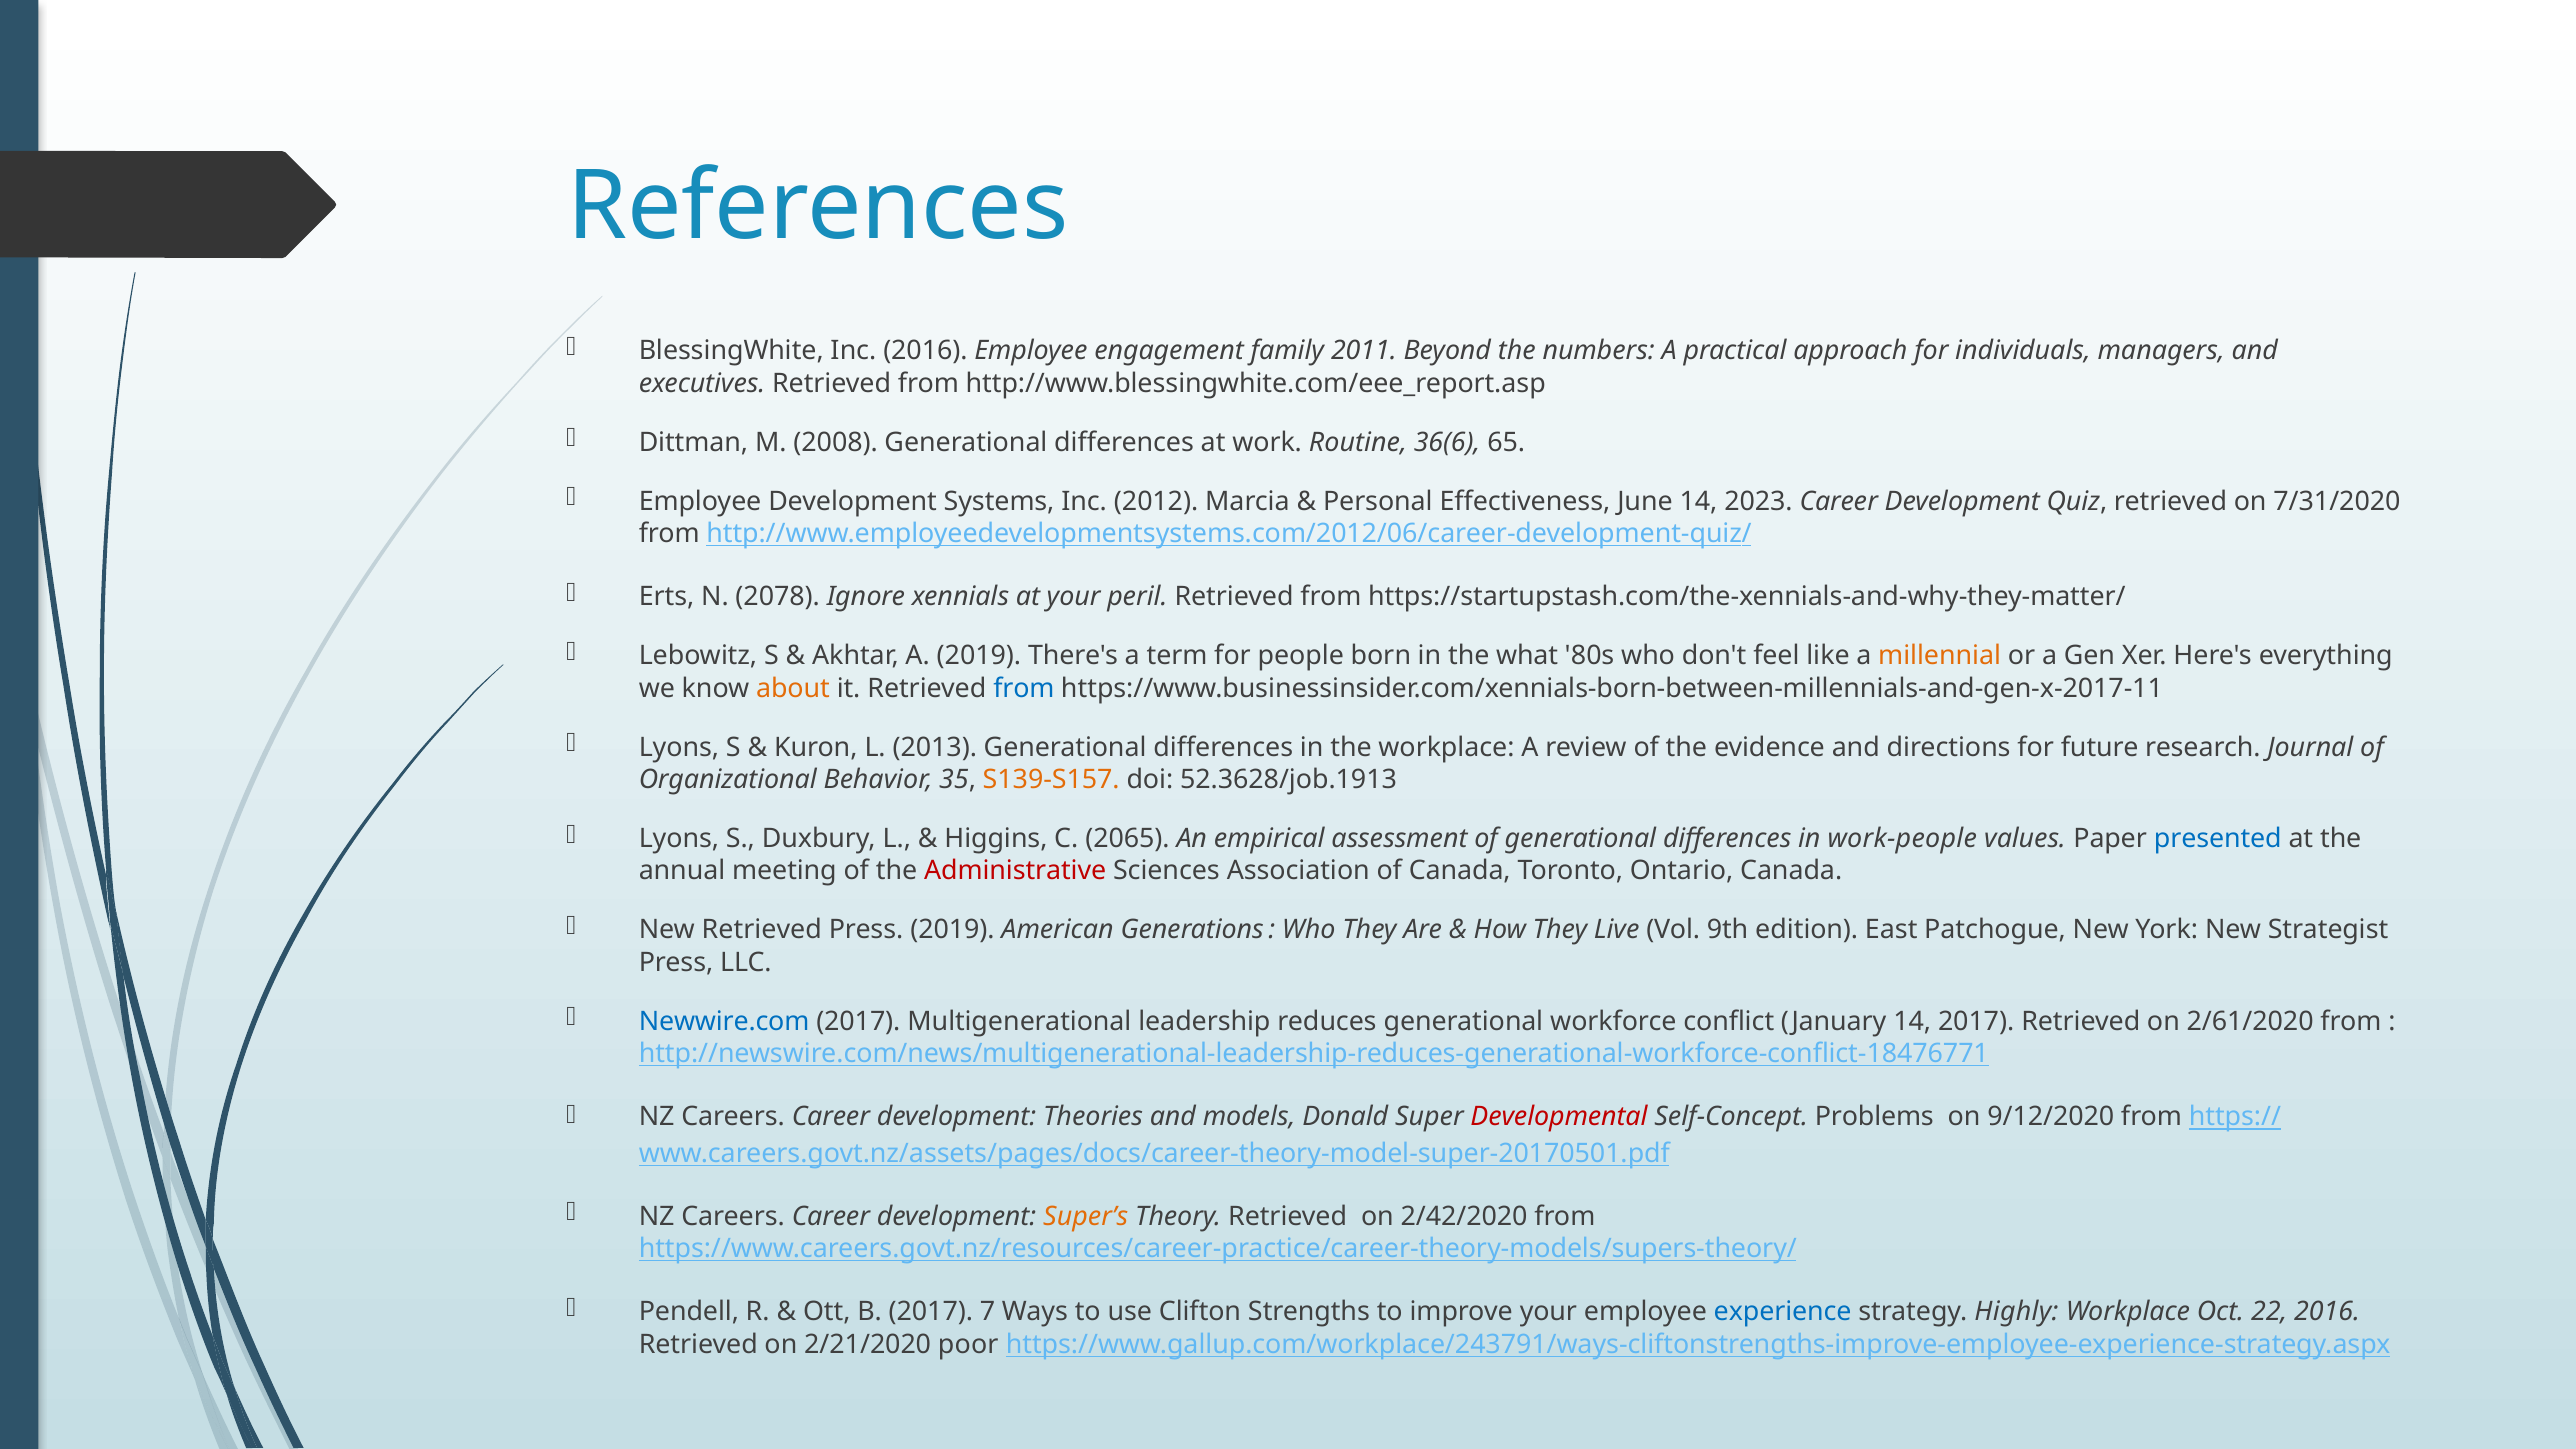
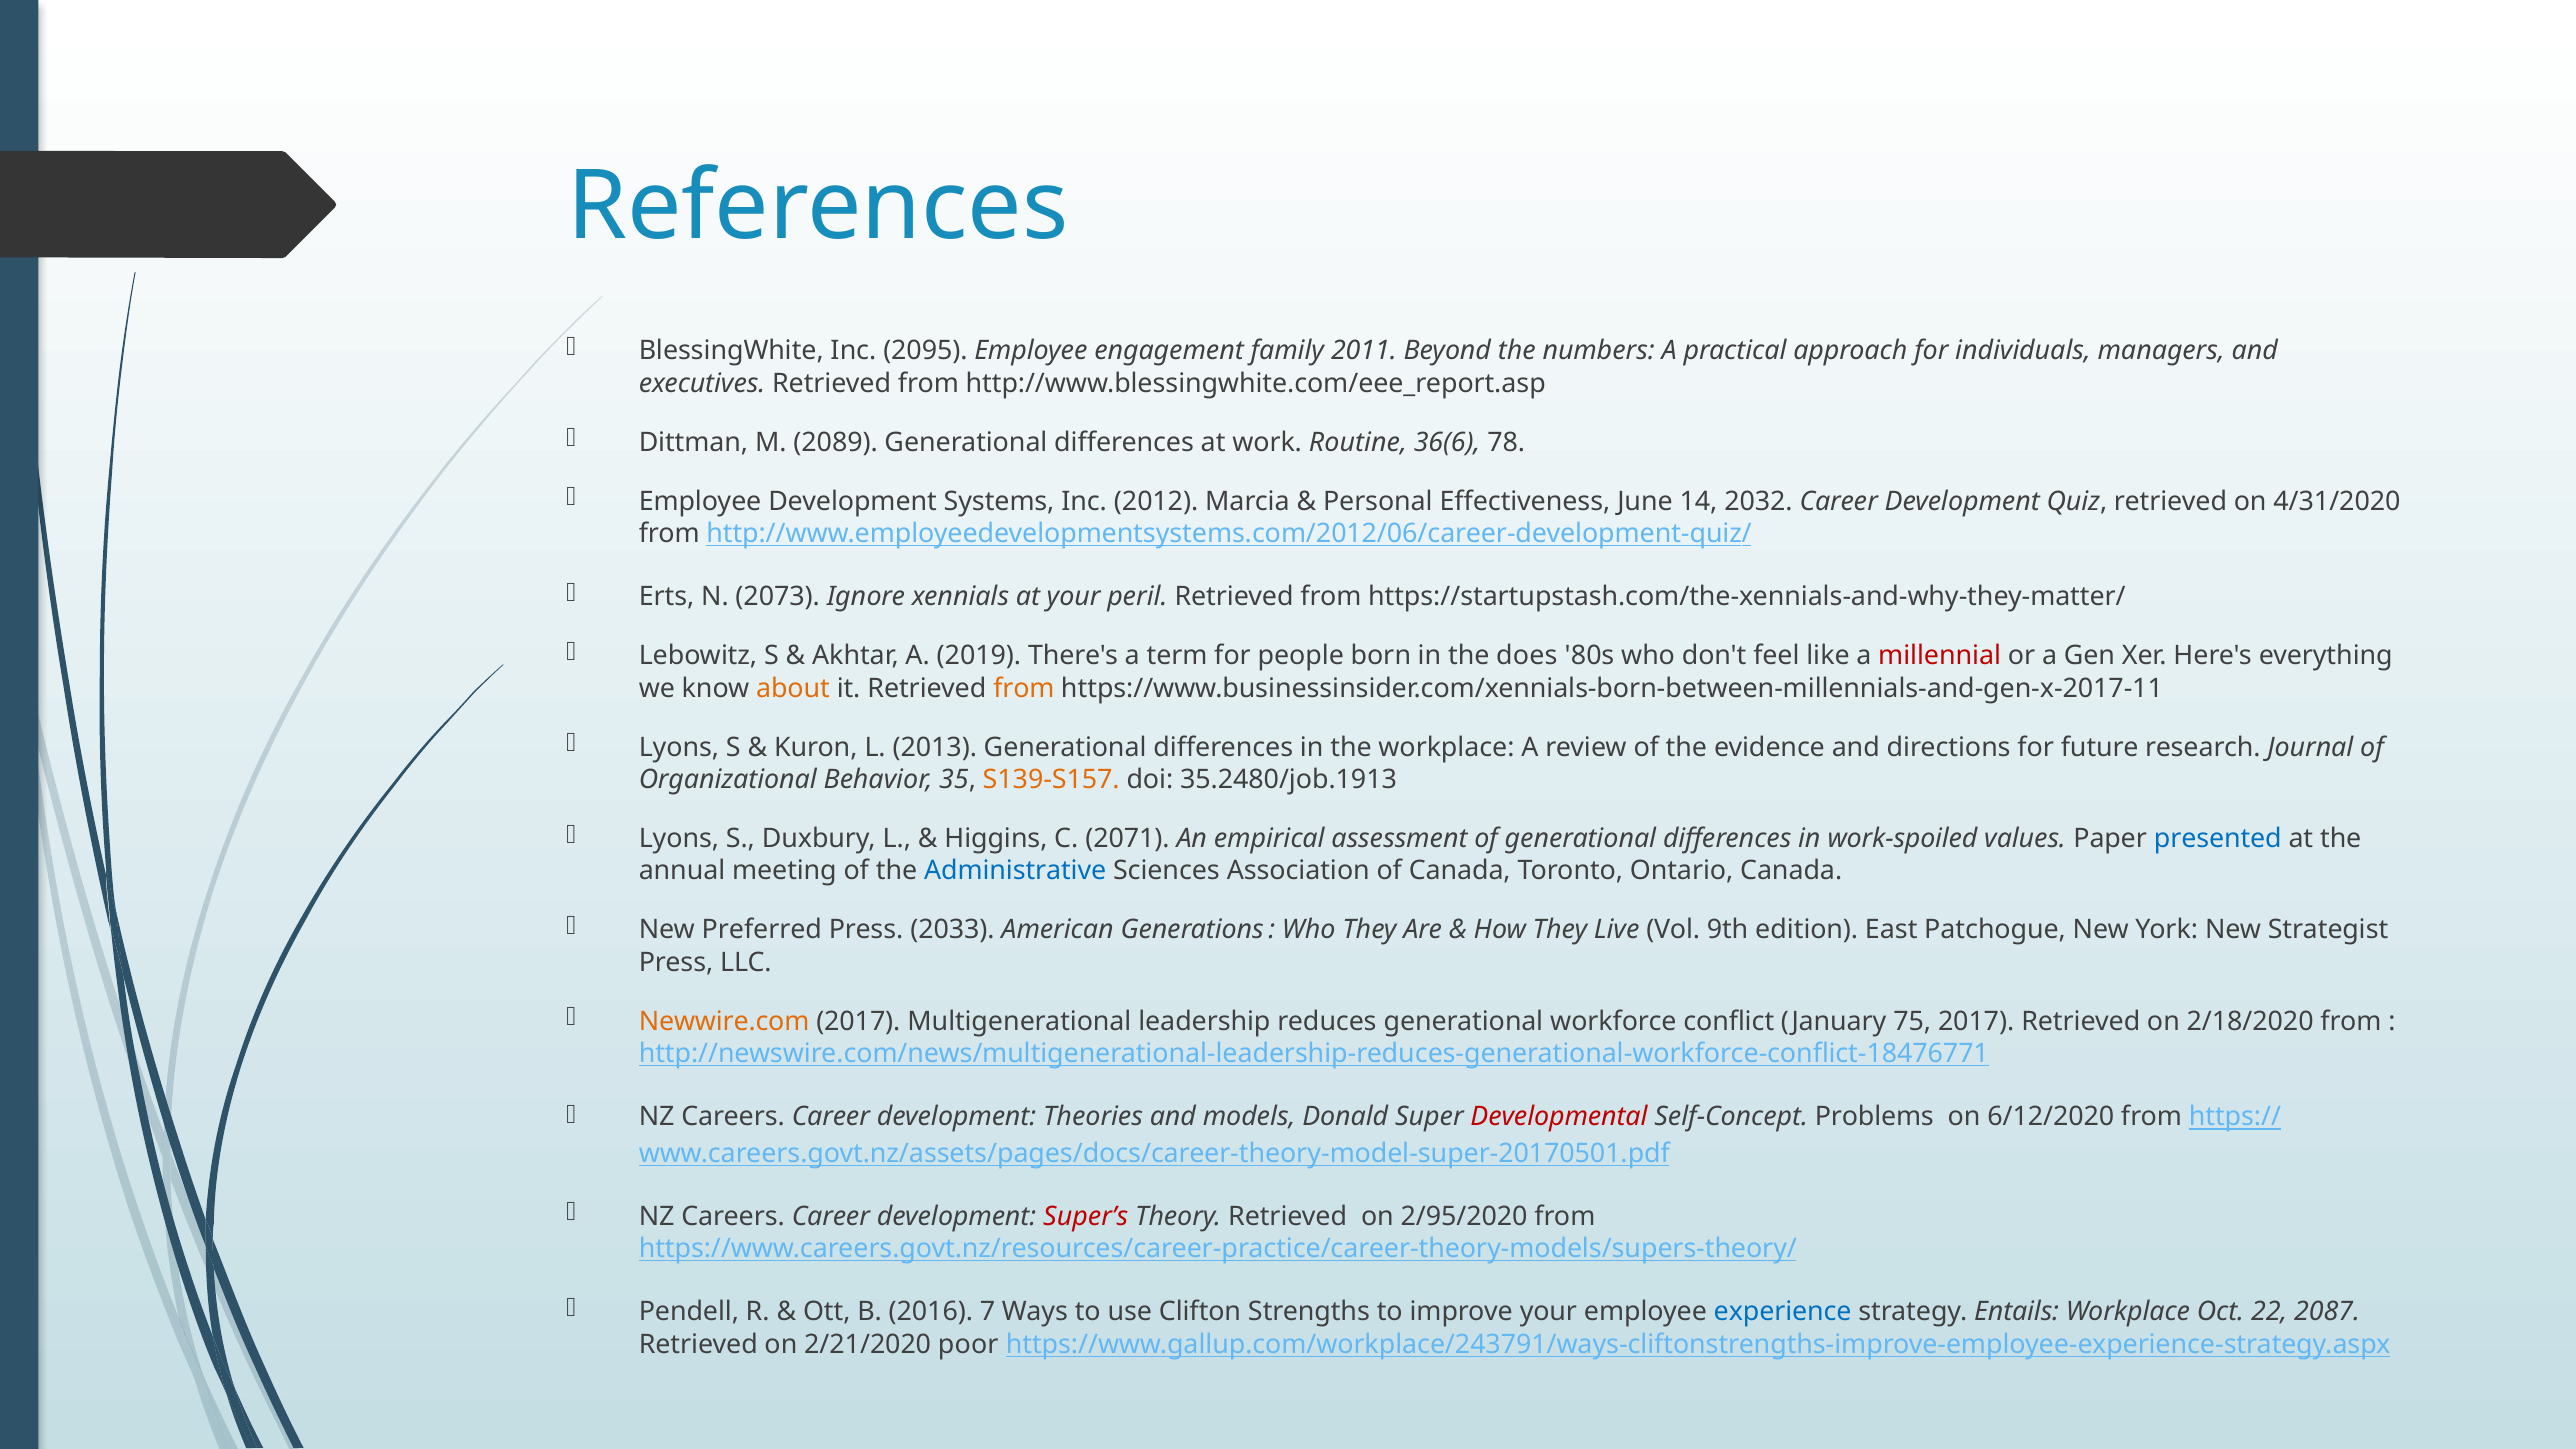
Inc 2016: 2016 -> 2095
2008: 2008 -> 2089
65: 65 -> 78
2023: 2023 -> 2032
7/31/2020: 7/31/2020 -> 4/31/2020
2078: 2078 -> 2073
what: what -> does
millennial colour: orange -> red
from at (1024, 688) colour: blue -> orange
52.3628/job.1913: 52.3628/job.1913 -> 35.2480/job.1913
2065: 2065 -> 2071
work-people: work-people -> work-spoiled
Administrative colour: red -> blue
New Retrieved: Retrieved -> Preferred
Press 2019: 2019 -> 2033
Newwire.com colour: blue -> orange
January 14: 14 -> 75
2/61/2020: 2/61/2020 -> 2/18/2020
9/12/2020: 9/12/2020 -> 6/12/2020
Super’s colour: orange -> red
2/42/2020: 2/42/2020 -> 2/95/2020
B 2017: 2017 -> 2016
Highly: Highly -> Entails
22 2016: 2016 -> 2087
